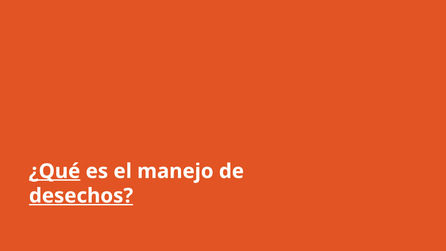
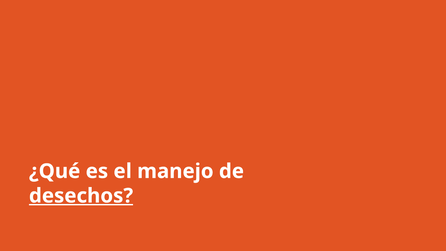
¿Qué underline: present -> none
